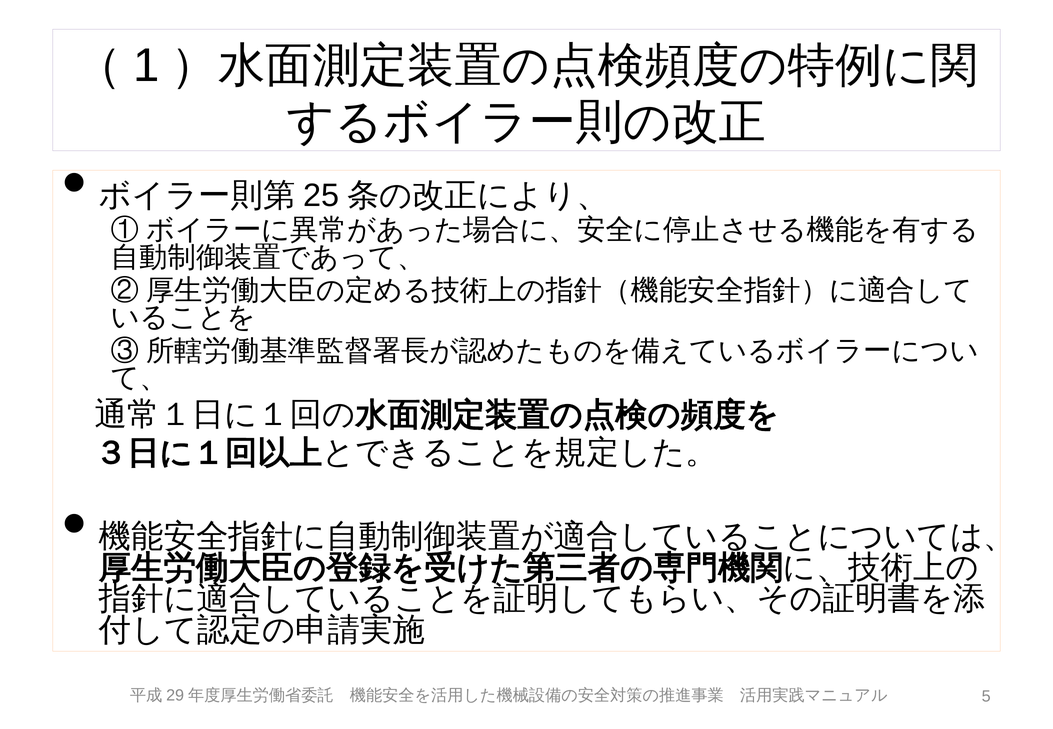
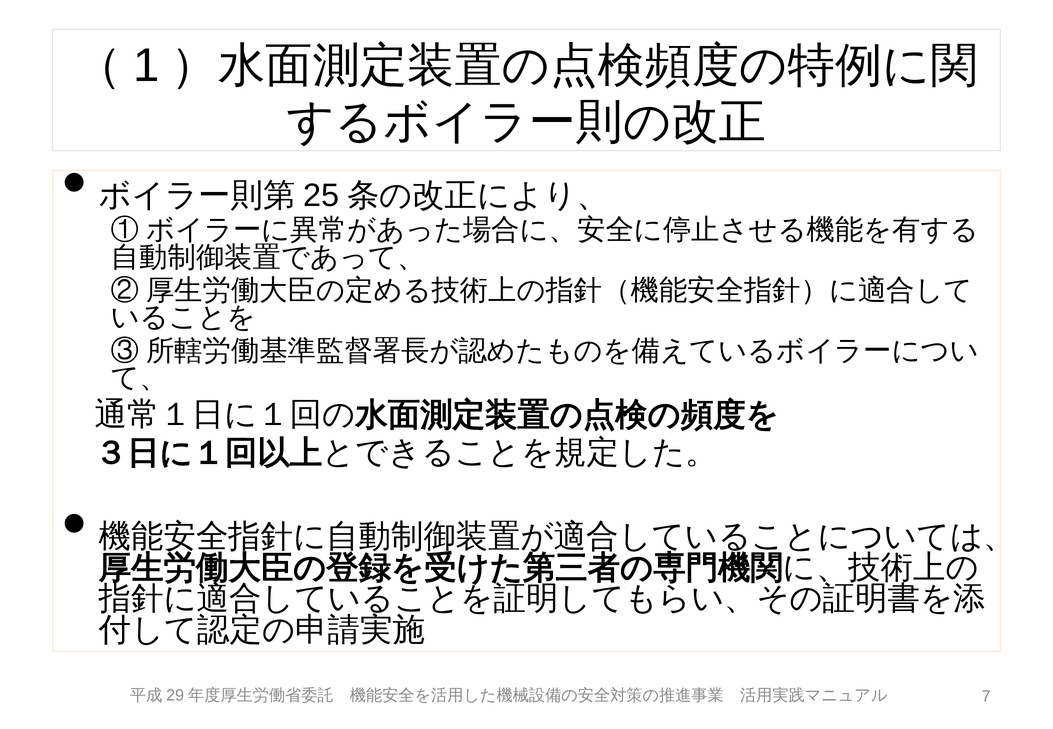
5: 5 -> 7
